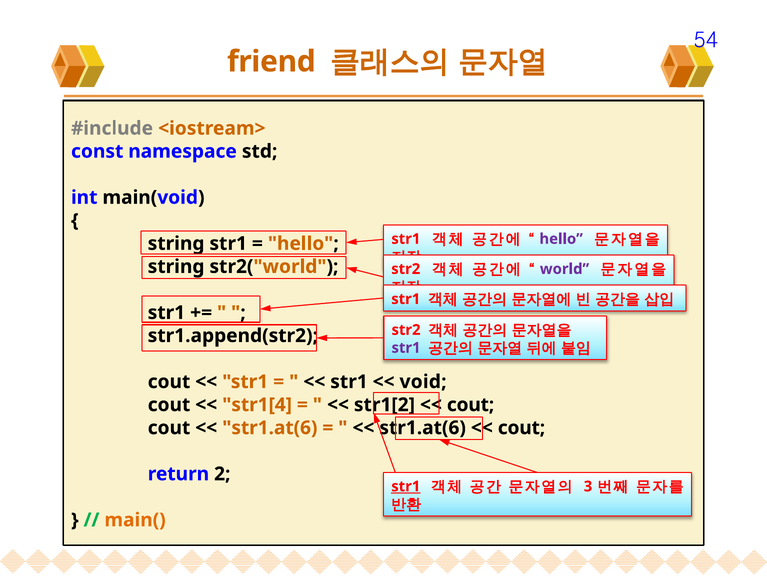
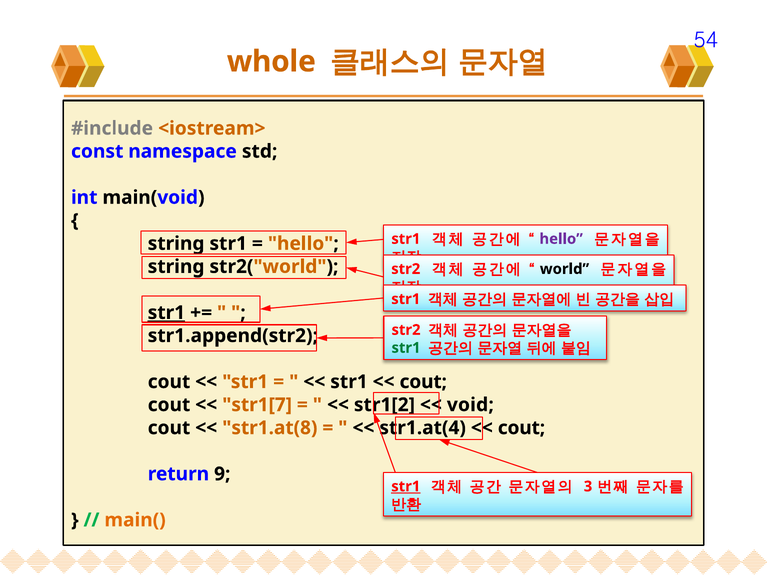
friend: friend -> whole
world colour: purple -> black
str1 at (166, 312) underline: none -> present
str1 at (406, 347) colour: purple -> green
void at (423, 381): void -> cout
str1[4: str1[4 -> str1[7
cout at (471, 404): cout -> void
str1.at(6 at (270, 427): str1.at(6 -> str1.at(8
str1.at(6 at (423, 427): str1.at(6 -> str1.at(4
2: 2 -> 9
